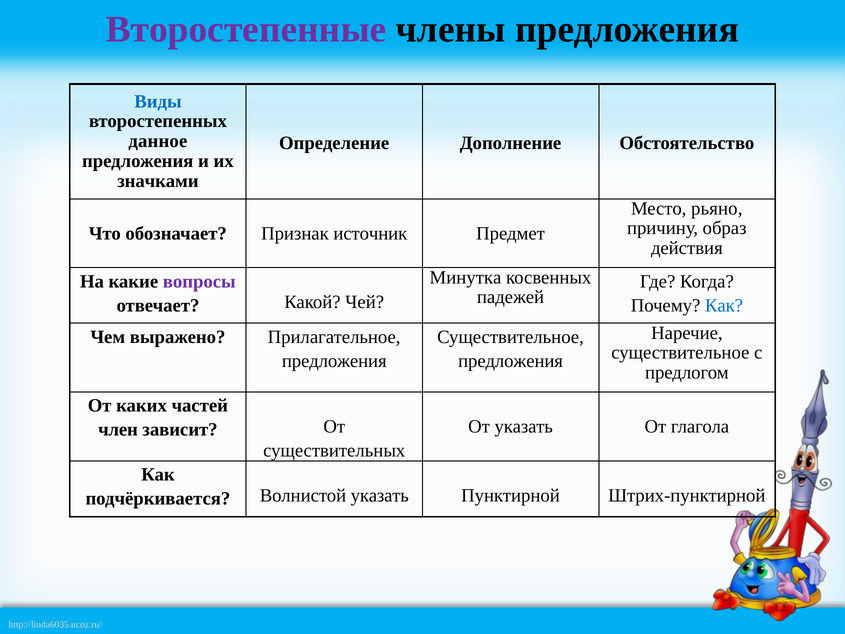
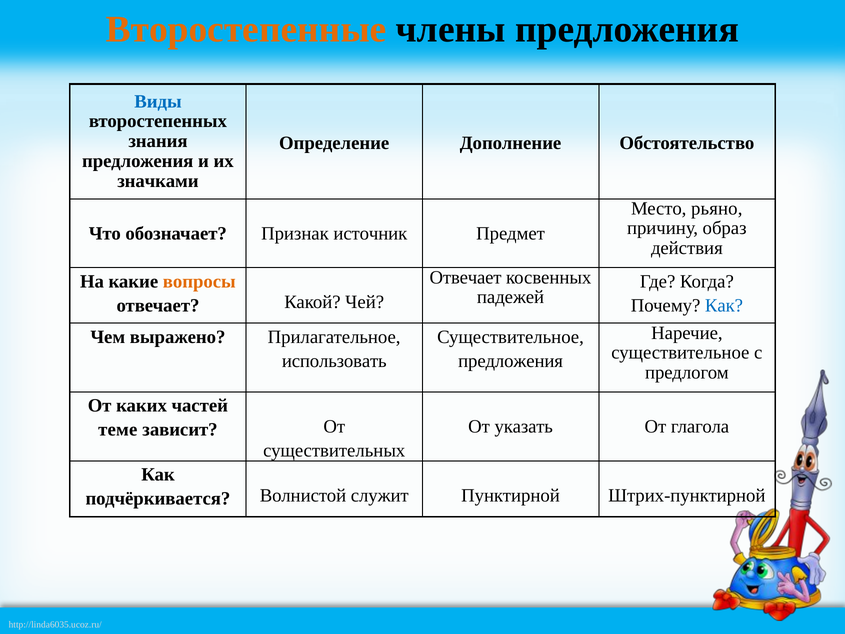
Второстепенные colour: purple -> orange
данное: данное -> знания
Минутка at (466, 277): Минутка -> Отвечает
вопросы colour: purple -> orange
предложения at (334, 361): предложения -> использовать
член: член -> теме
Волнистой указать: указать -> служит
